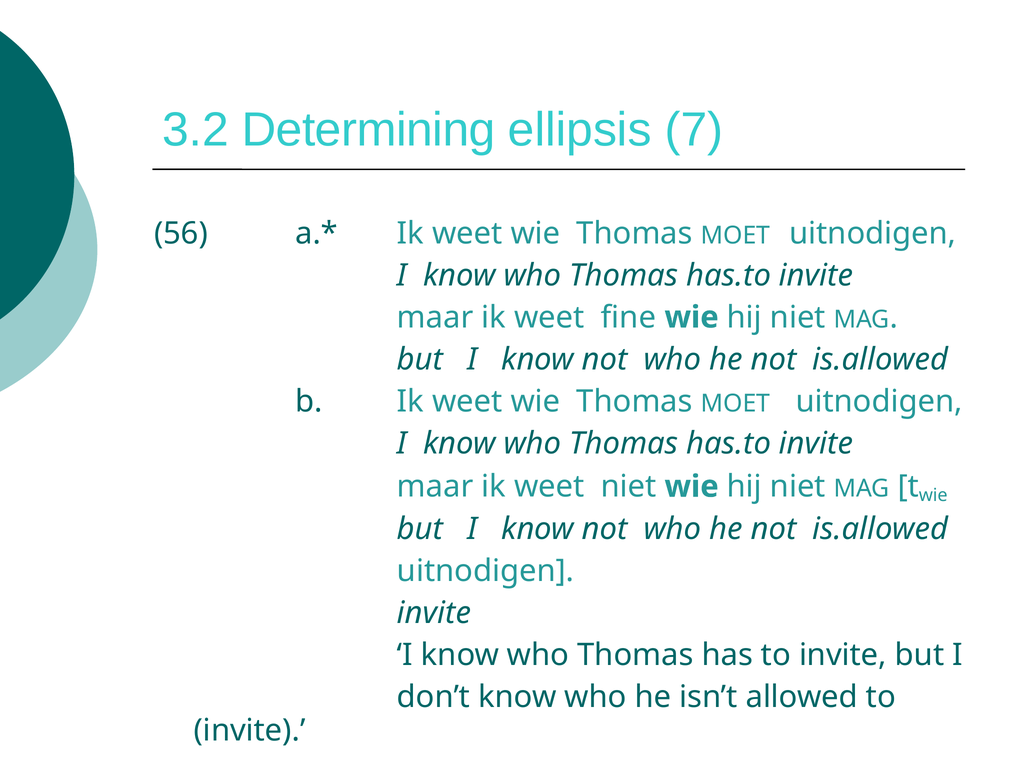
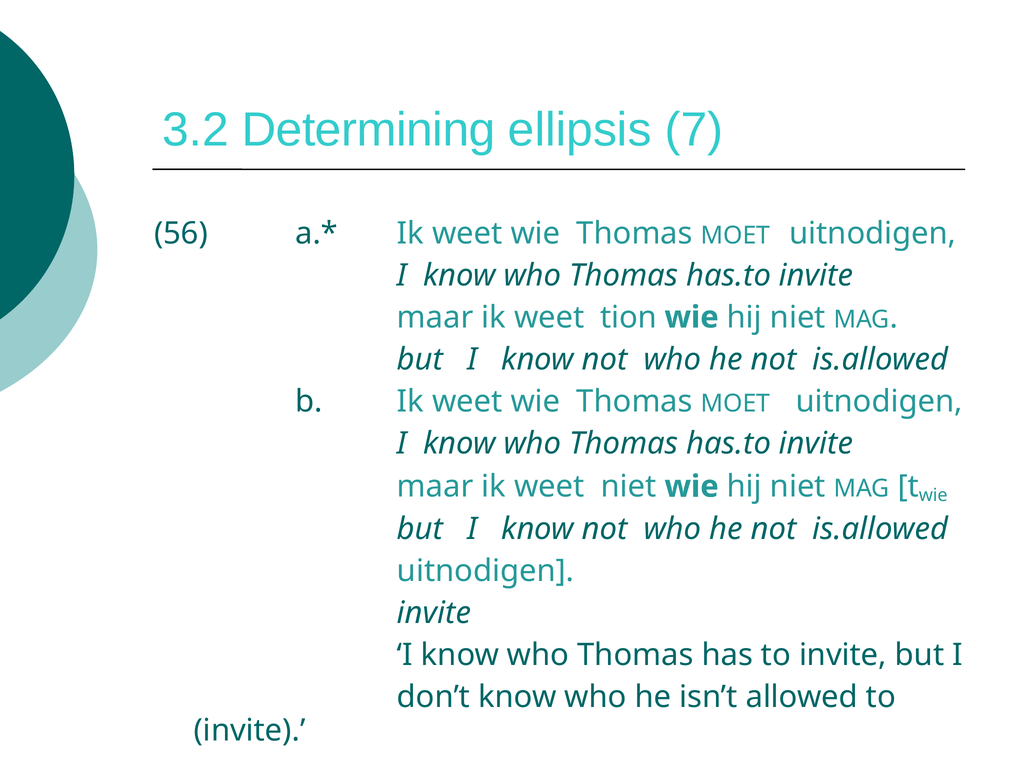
fine: fine -> tion
